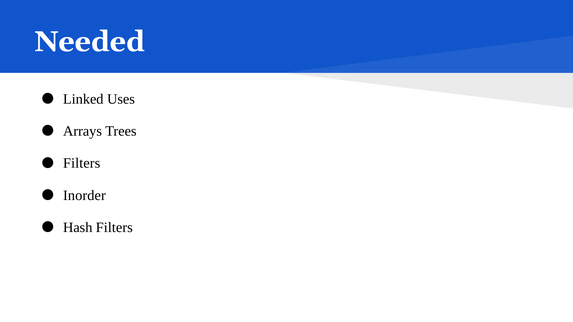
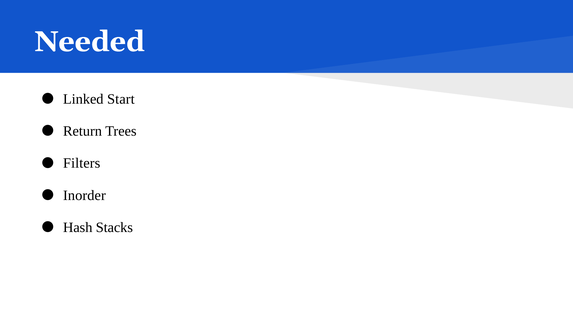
Uses: Uses -> Start
Arrays: Arrays -> Return
Hash Filters: Filters -> Stacks
